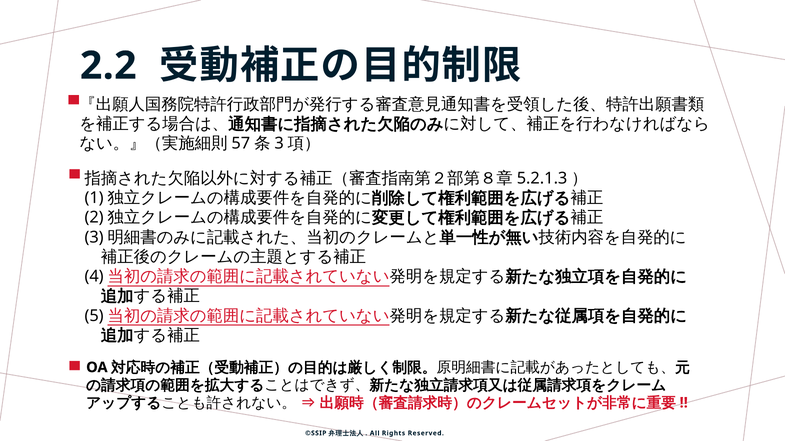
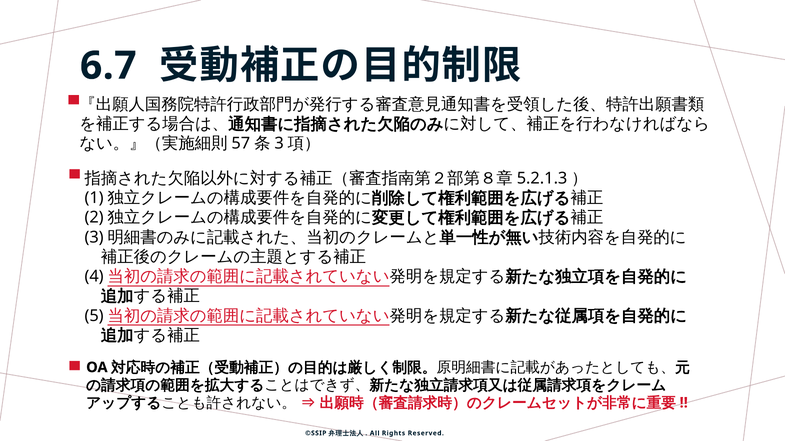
2.2: 2.2 -> 6.7
